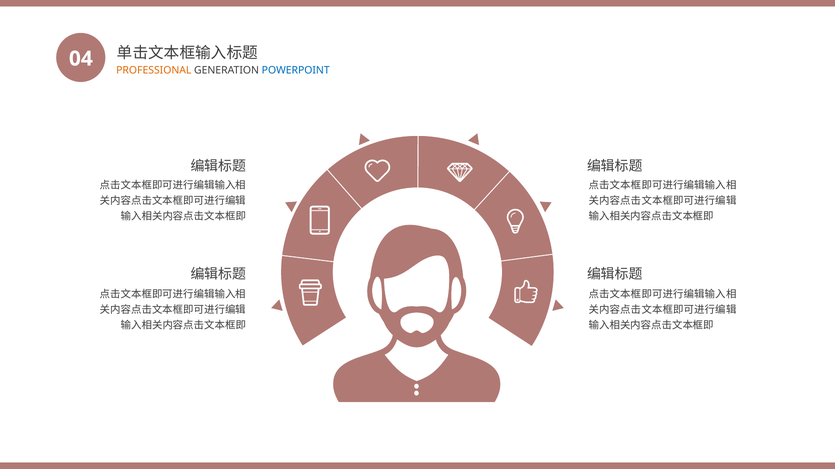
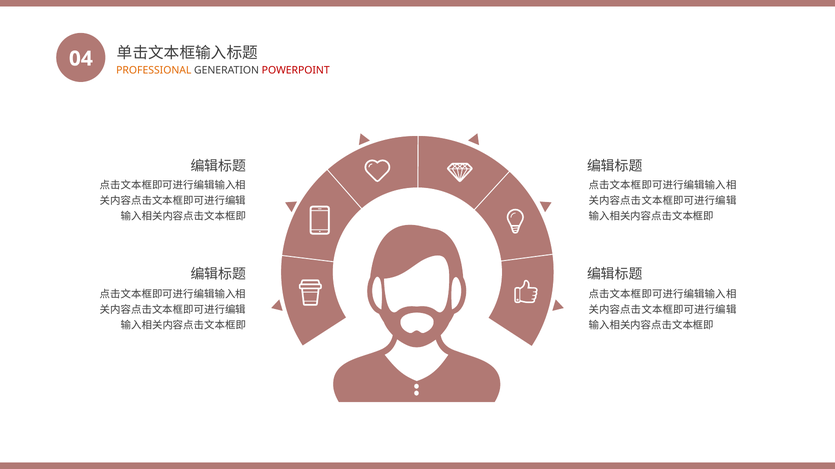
POWERPOINT colour: blue -> red
